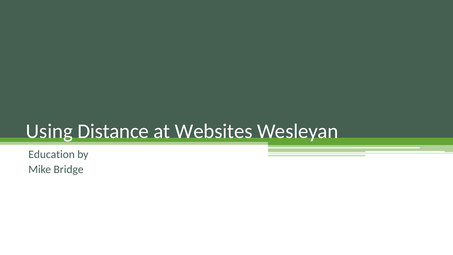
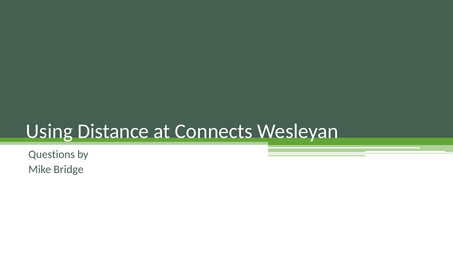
Websites: Websites -> Connects
Education: Education -> Questions
